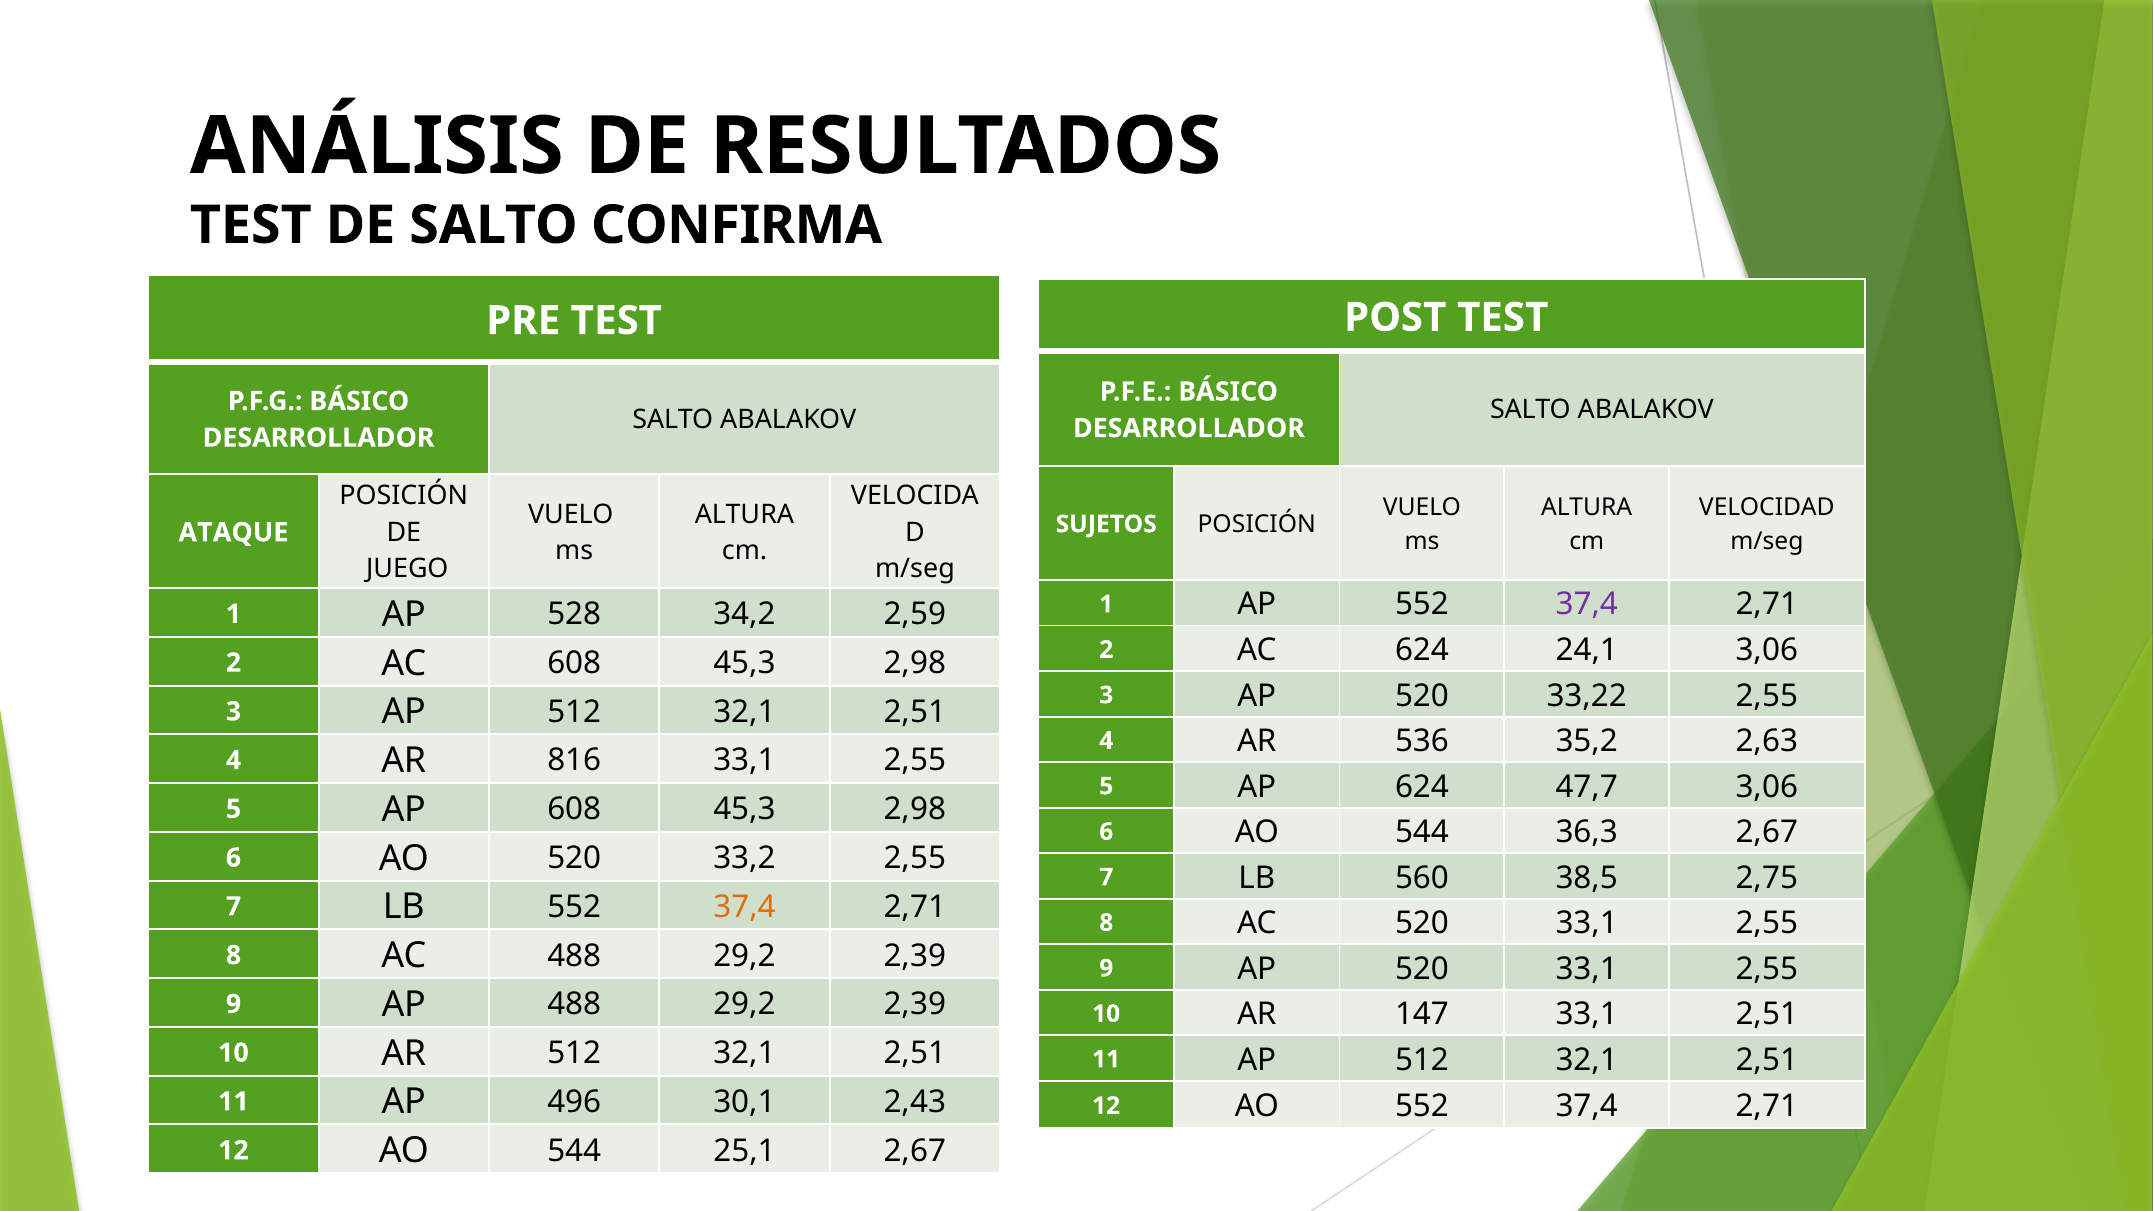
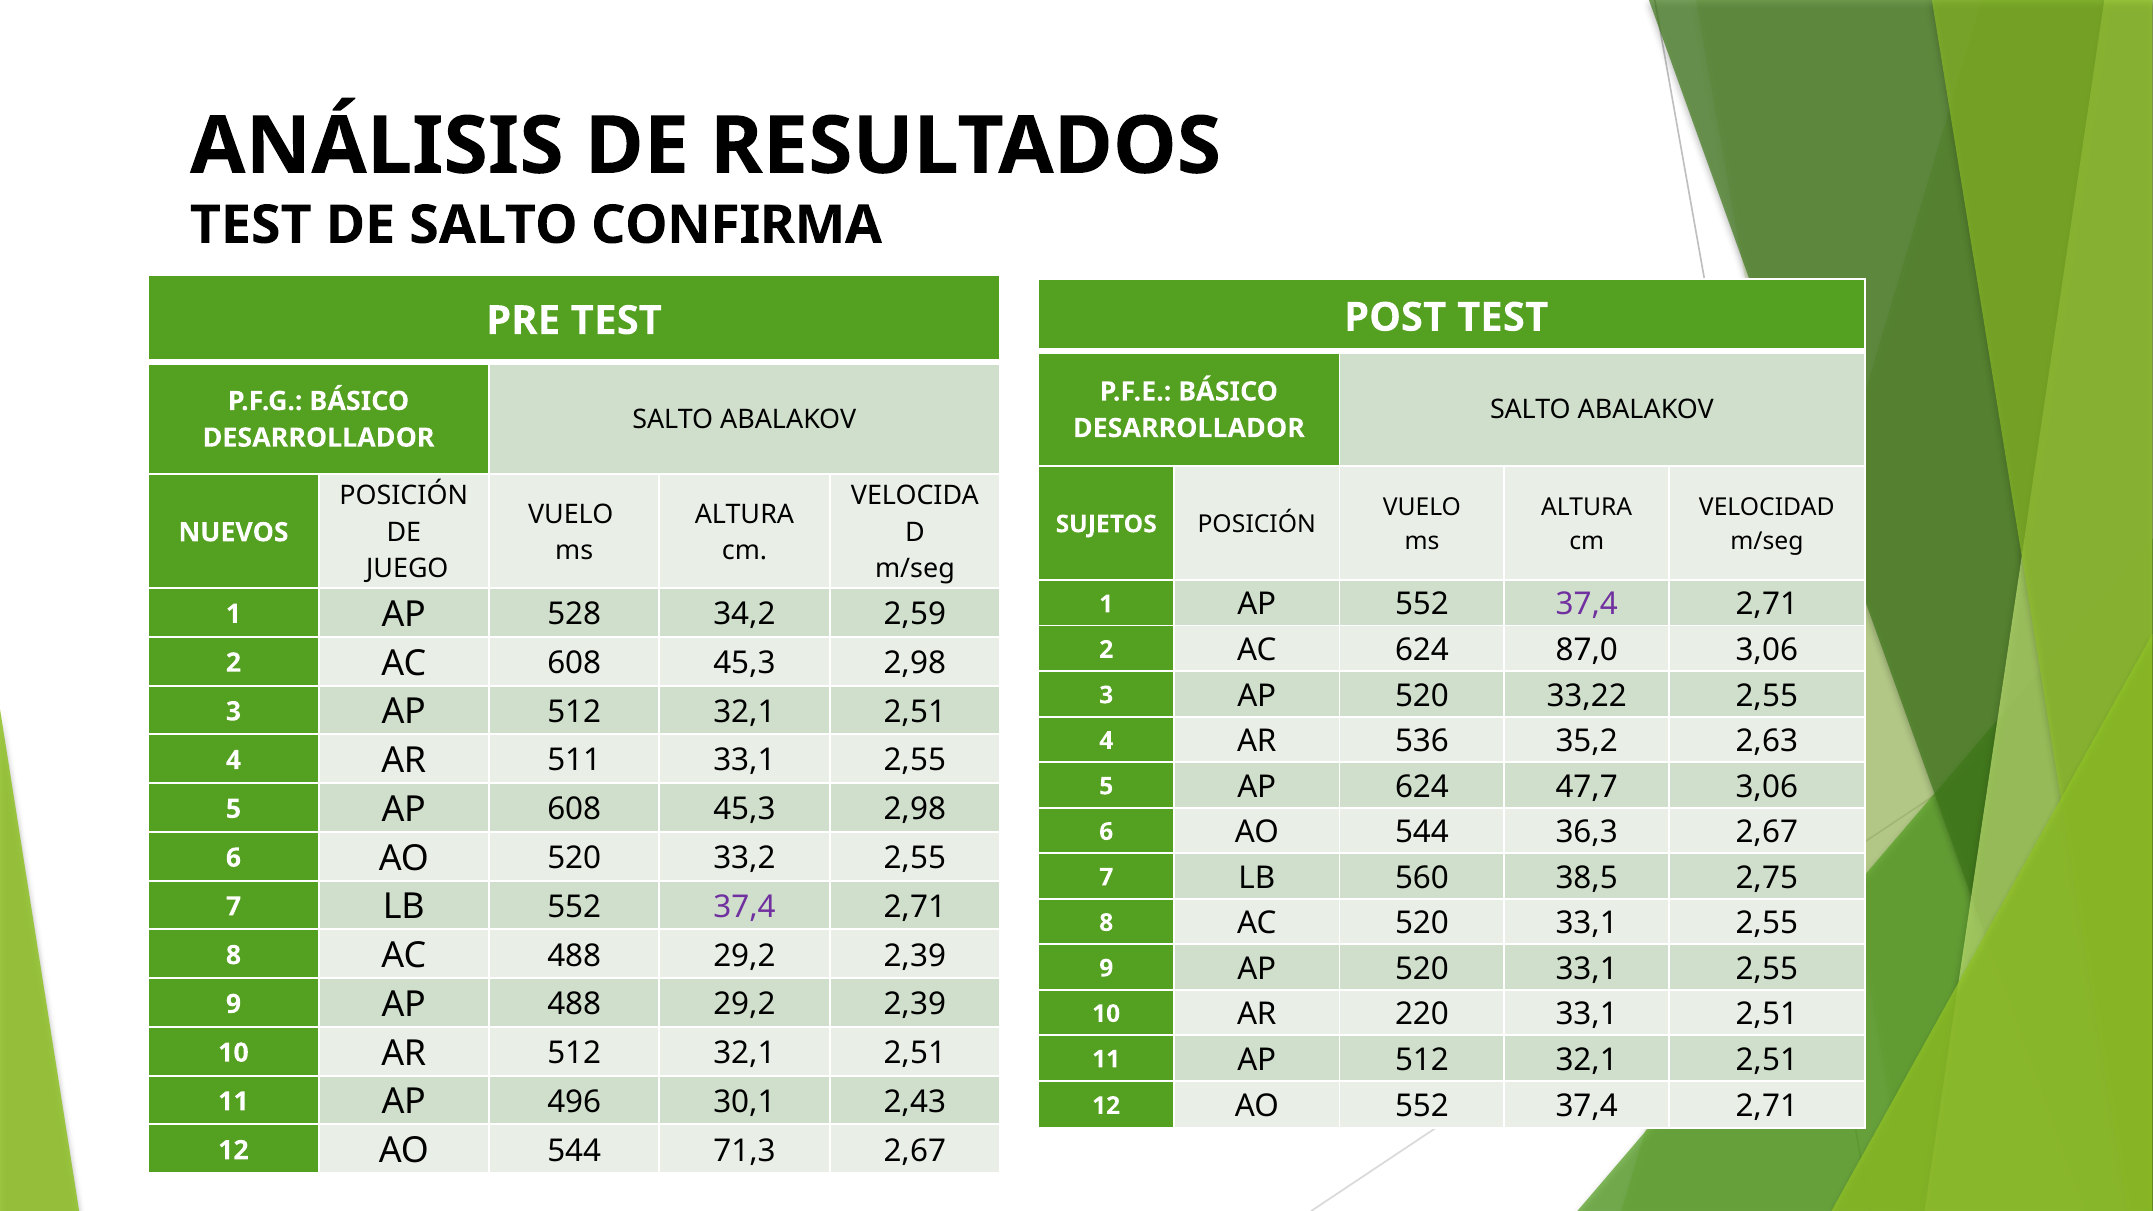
ATAQUE: ATAQUE -> NUEVOS
24,1: 24,1 -> 87,0
816: 816 -> 511
37,4 at (745, 907) colour: orange -> purple
147: 147 -> 220
25,1: 25,1 -> 71,3
